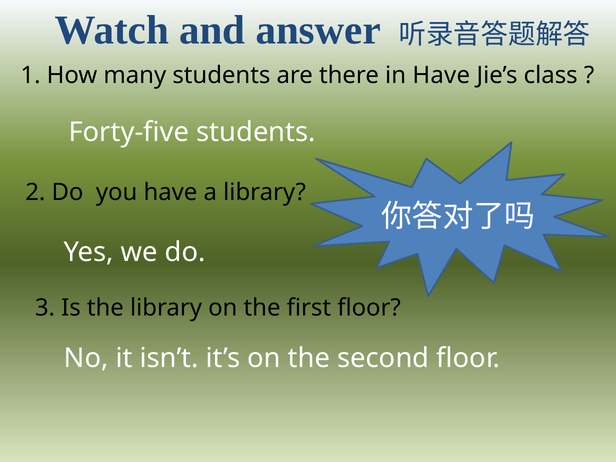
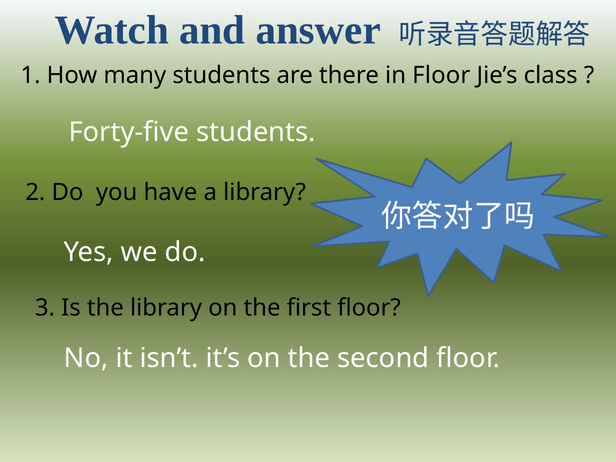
in Have: Have -> Floor
